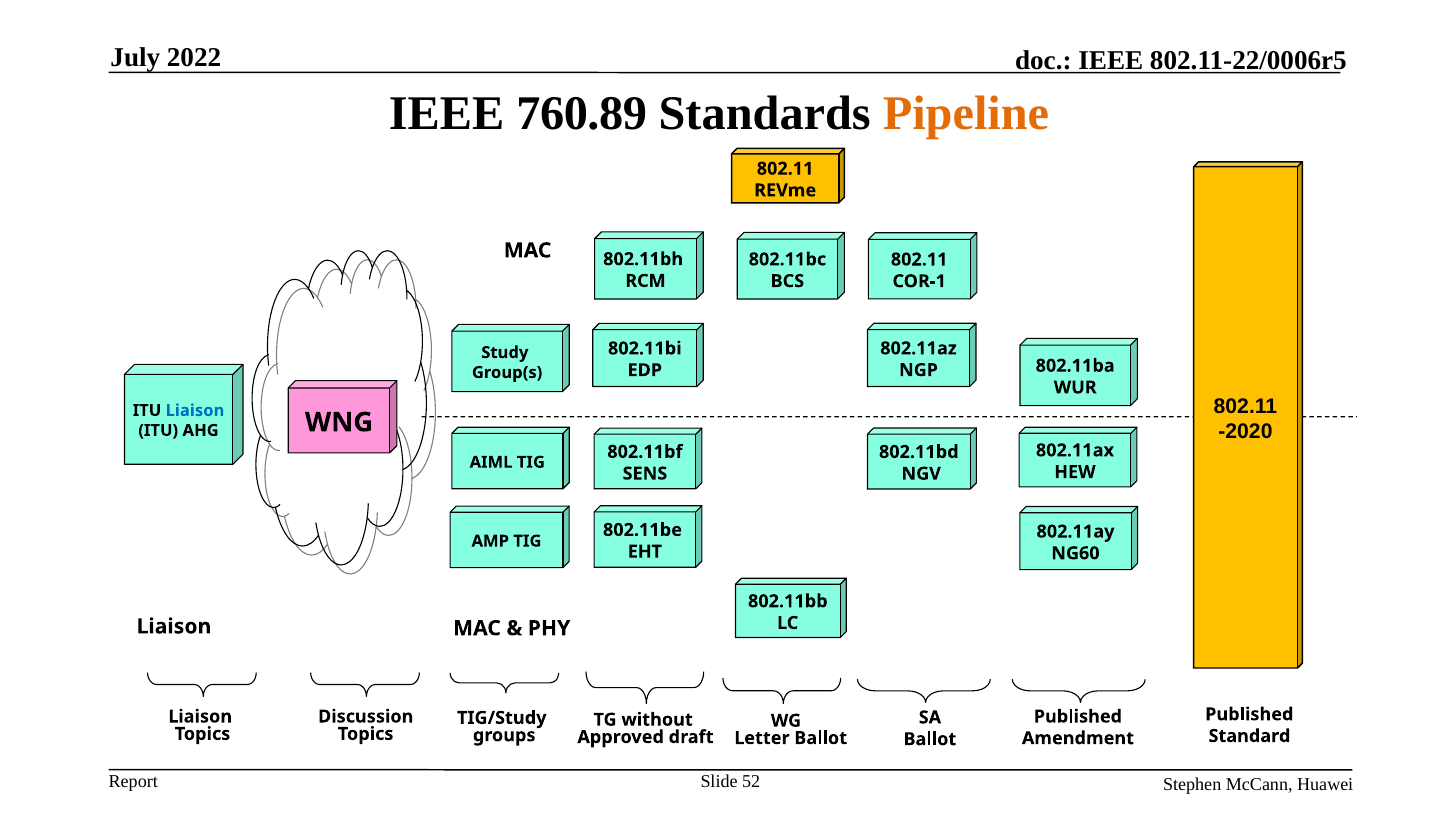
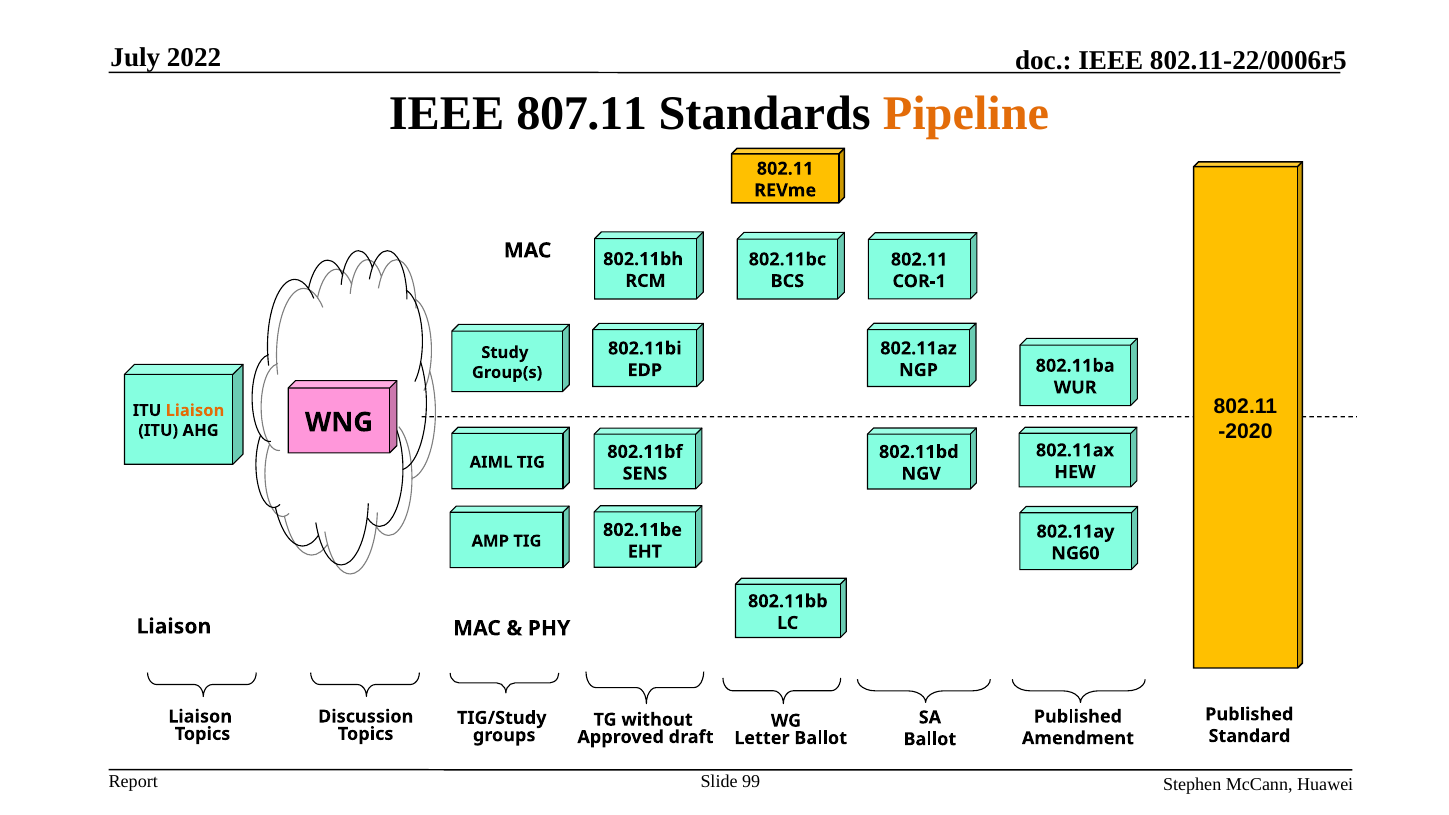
760.89: 760.89 -> 807.11
Liaison at (195, 411) colour: blue -> orange
52: 52 -> 99
